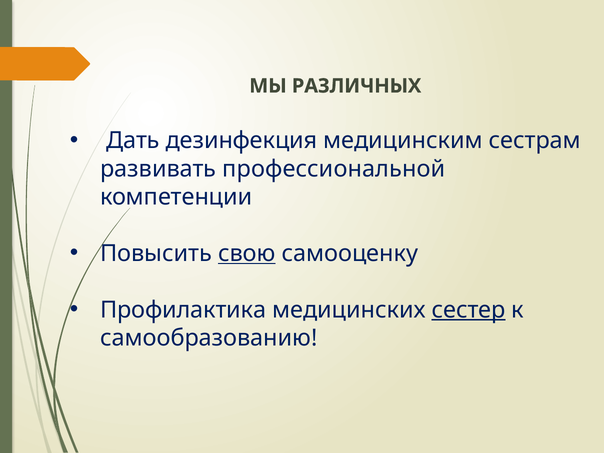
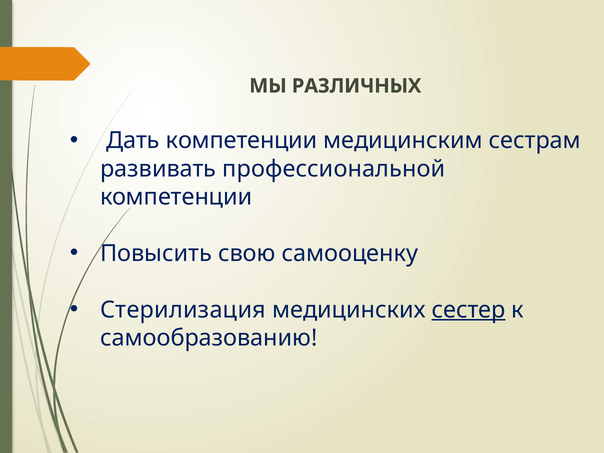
Дать дезинфекция: дезинфекция -> компетенции
свою underline: present -> none
Профилактика: Профилактика -> Стерилизация
